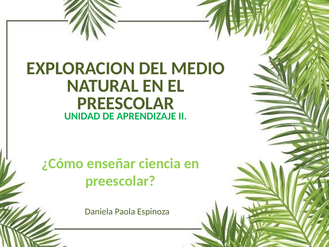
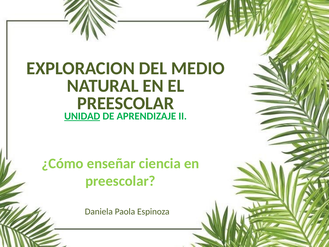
UNIDAD underline: none -> present
